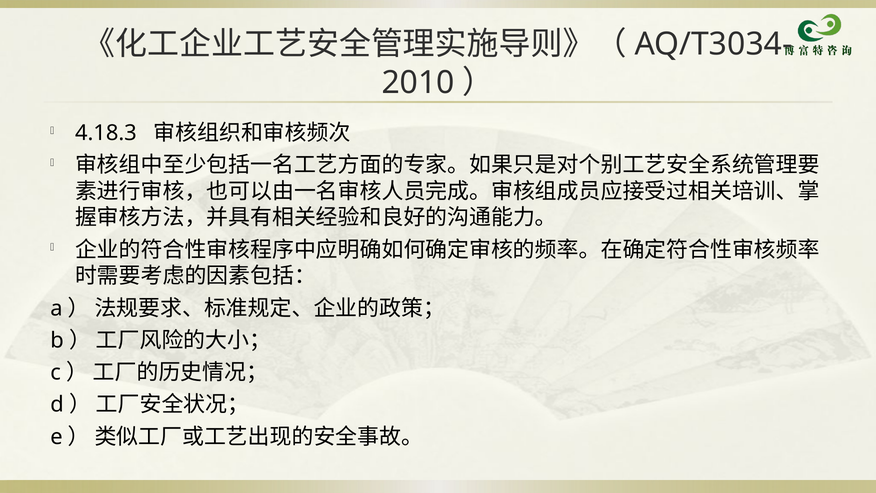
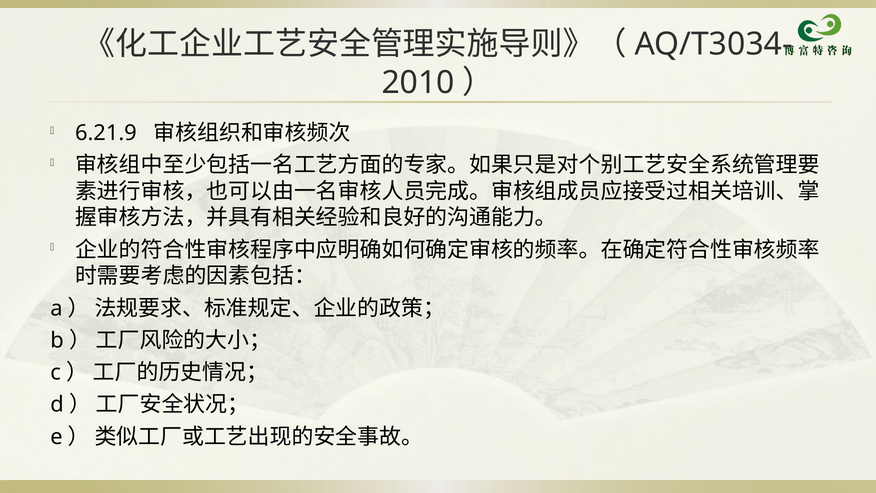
4.18.3: 4.18.3 -> 6.21.9
